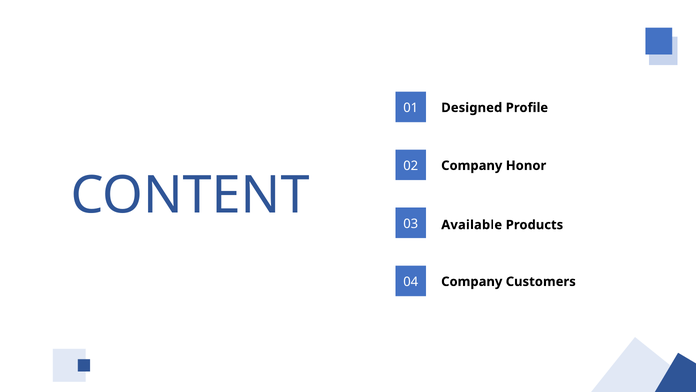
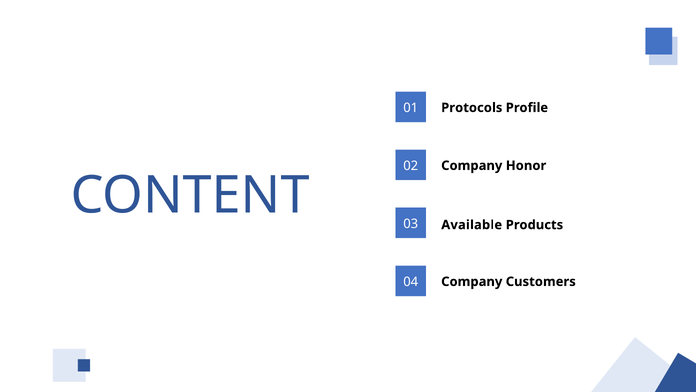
Designed: Designed -> Protocols
